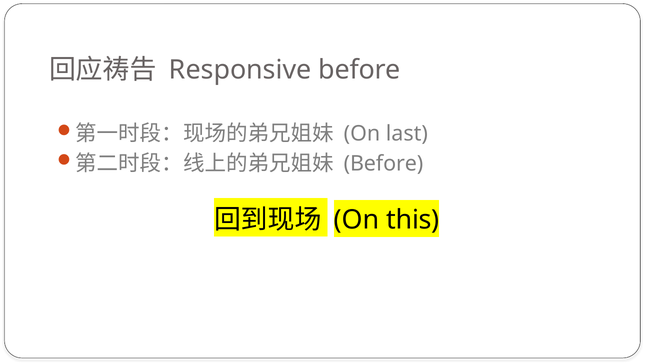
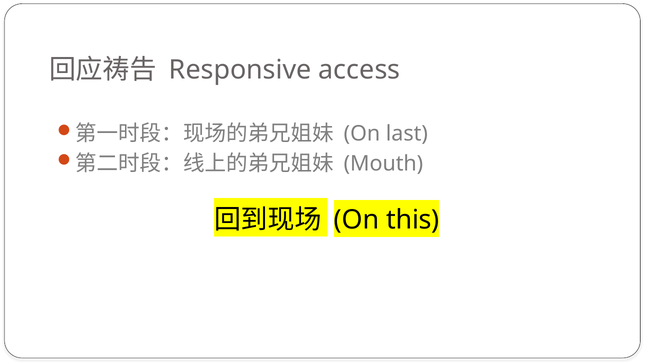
Responsive before: before -> access
Before at (383, 163): Before -> Mouth
